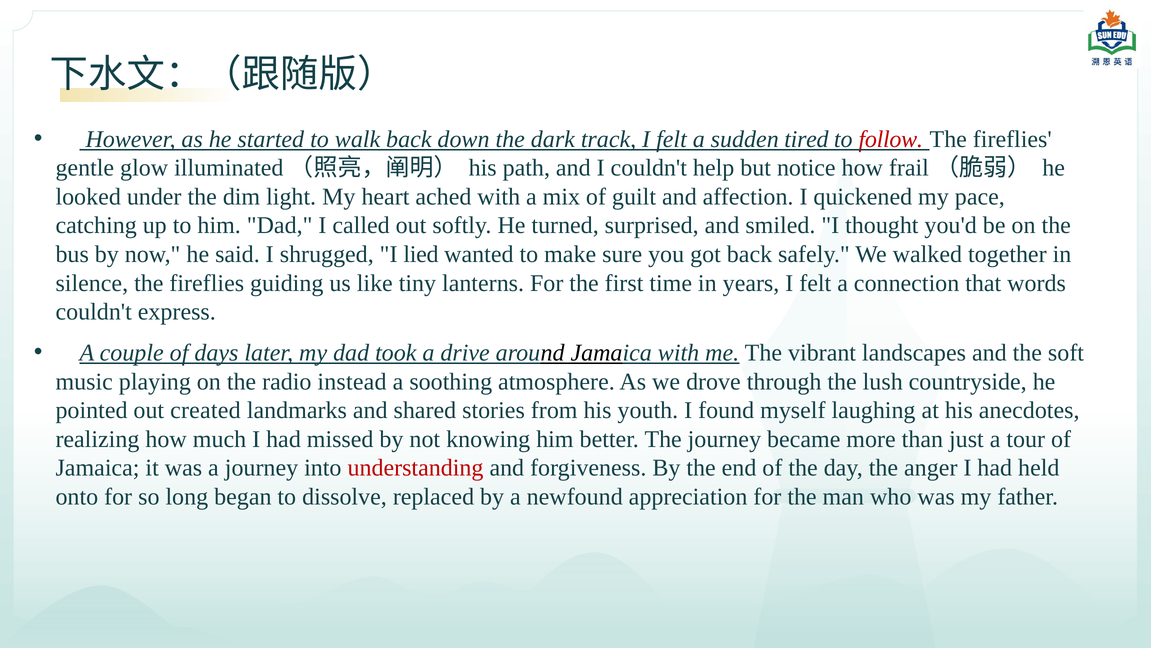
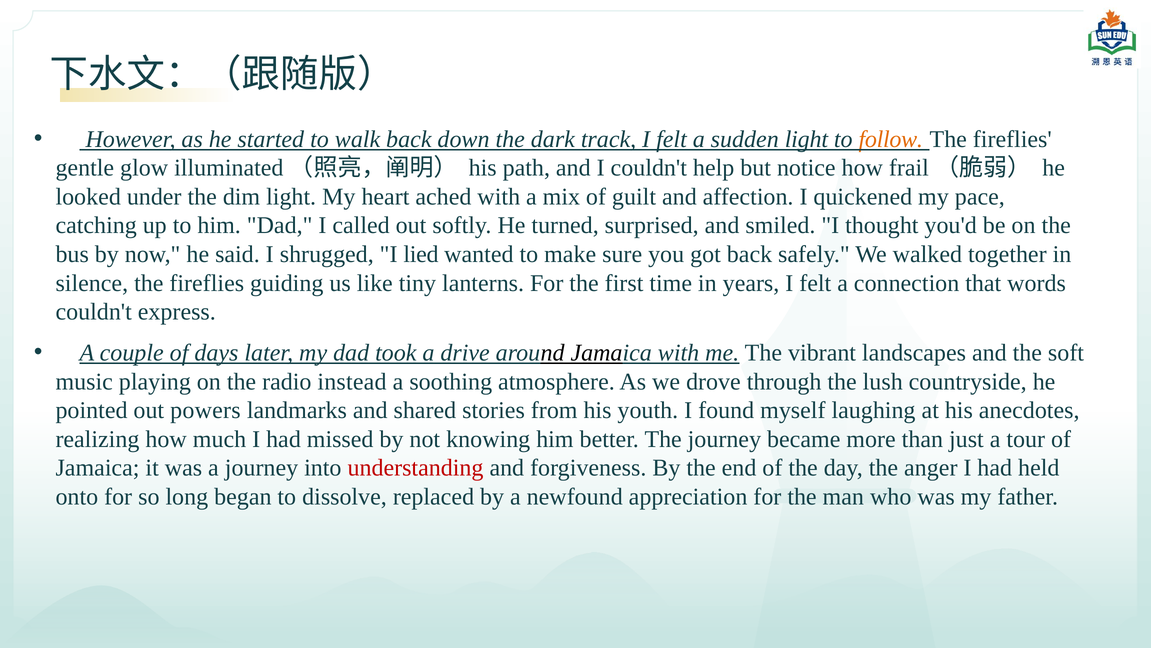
sudden tired: tired -> light
follow colour: red -> orange
created: created -> powers
